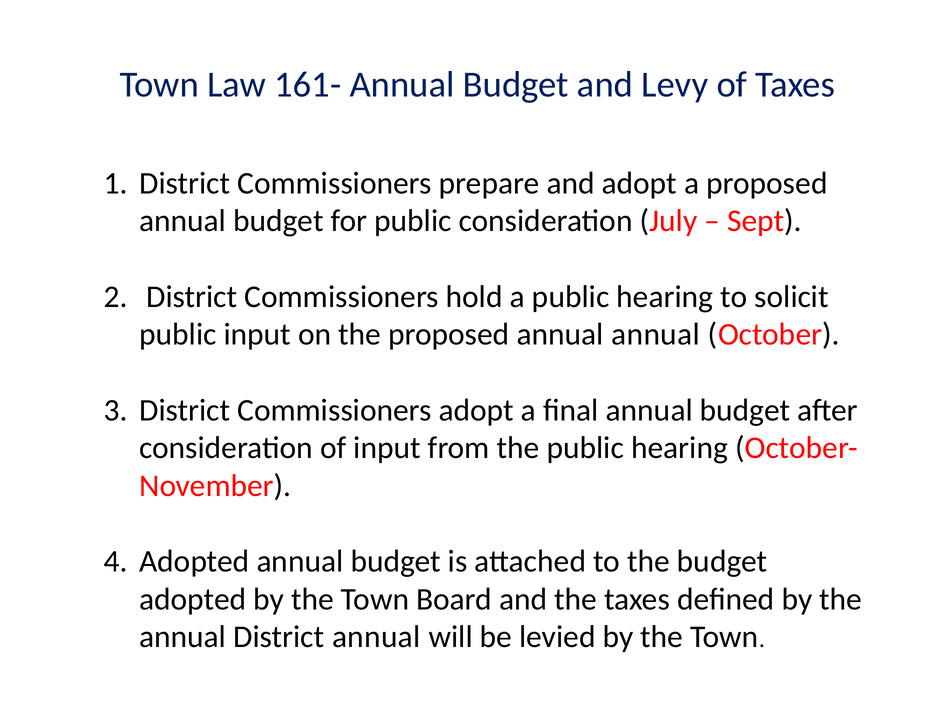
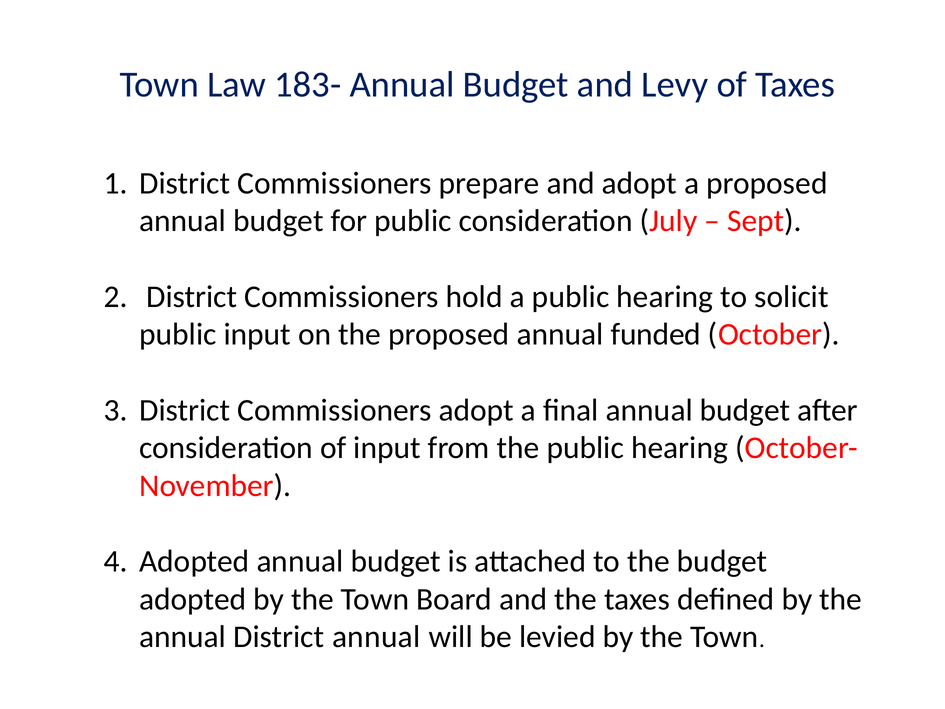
161-: 161- -> 183-
annual annual: annual -> funded
